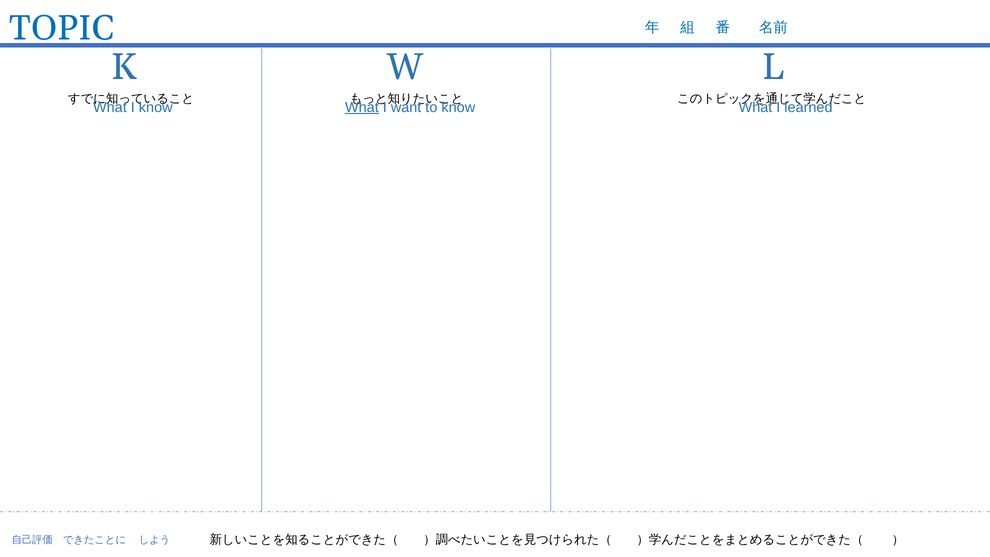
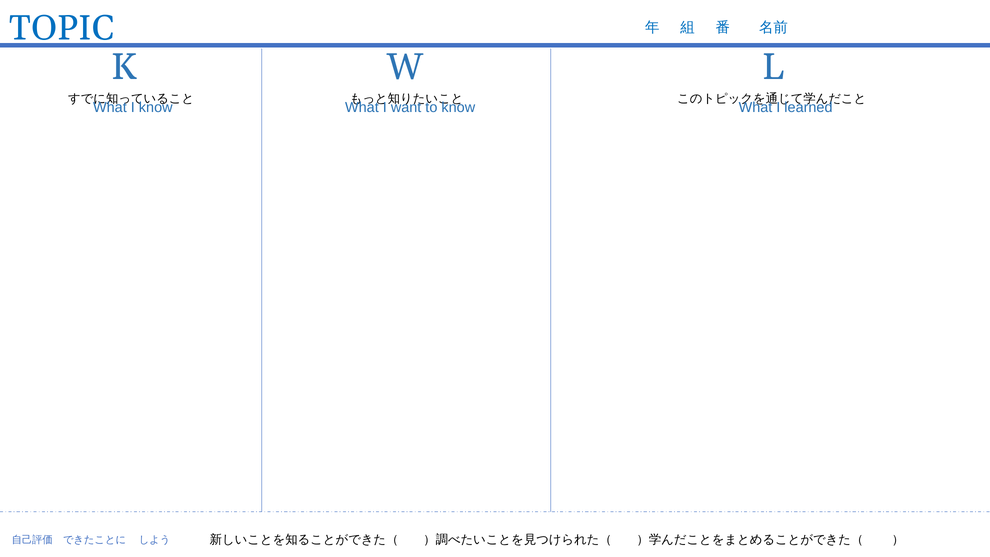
What at (362, 107) underline: present -> none
